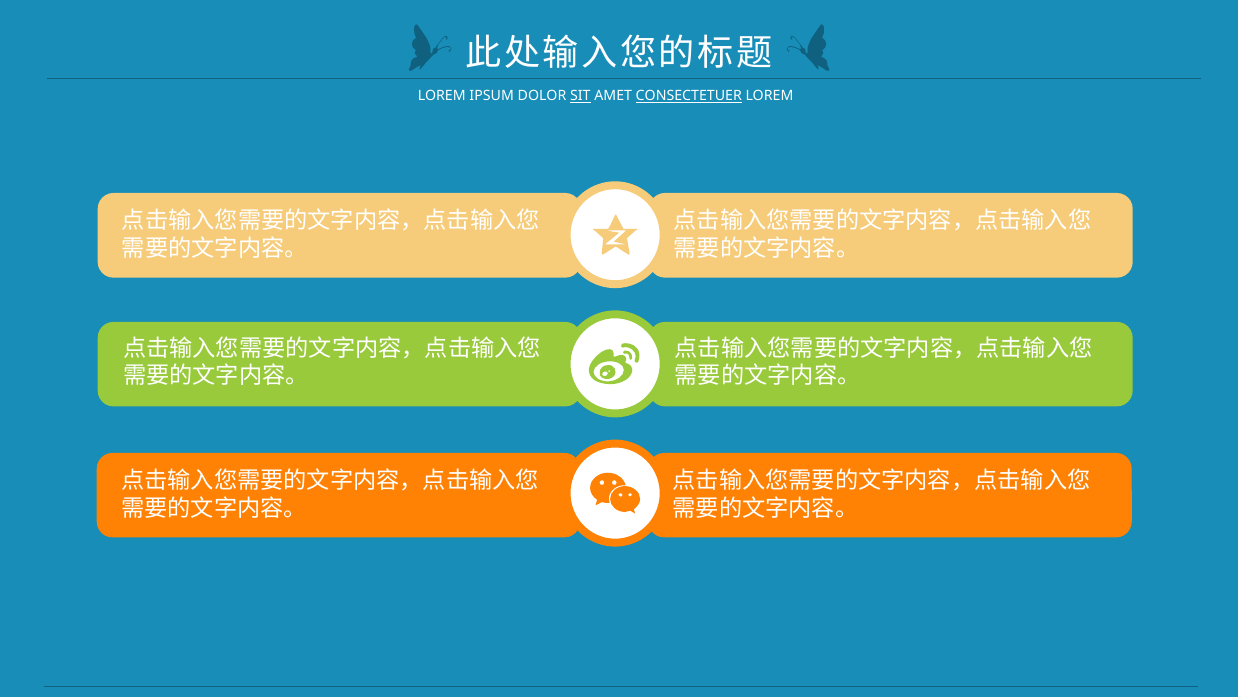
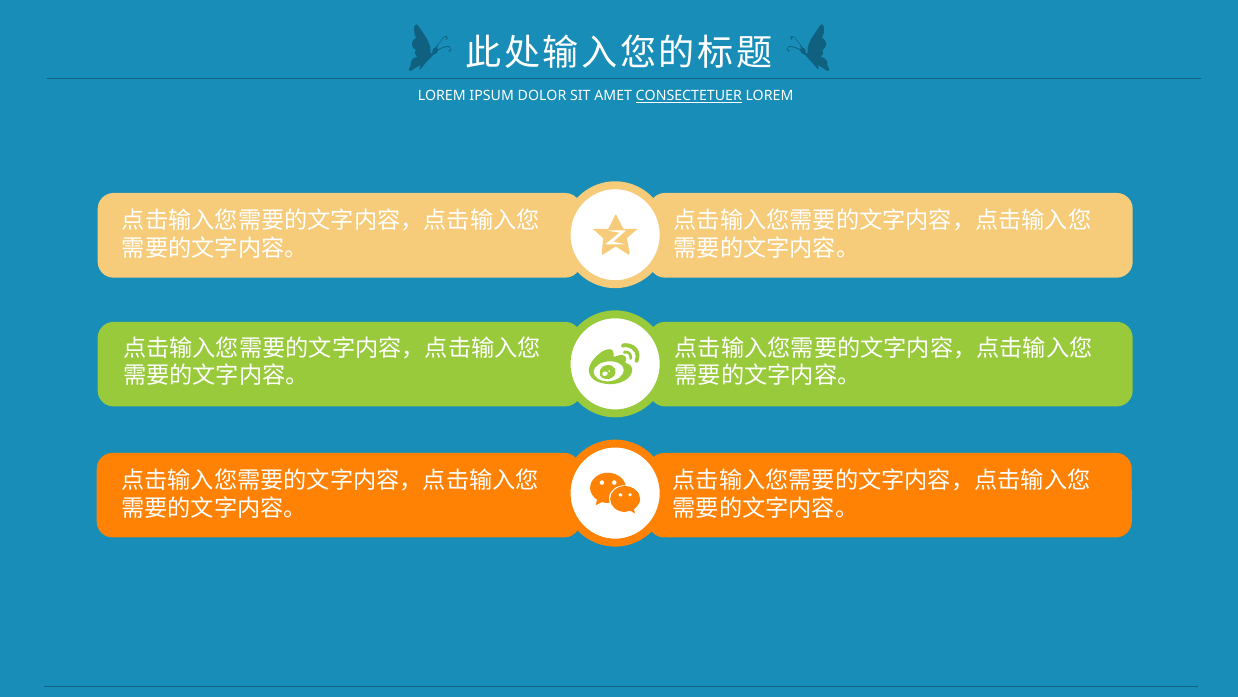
SIT underline: present -> none
